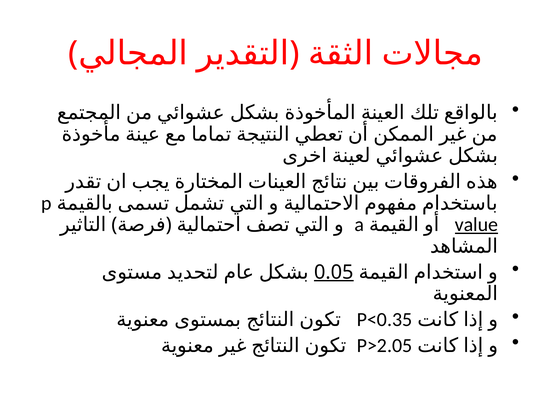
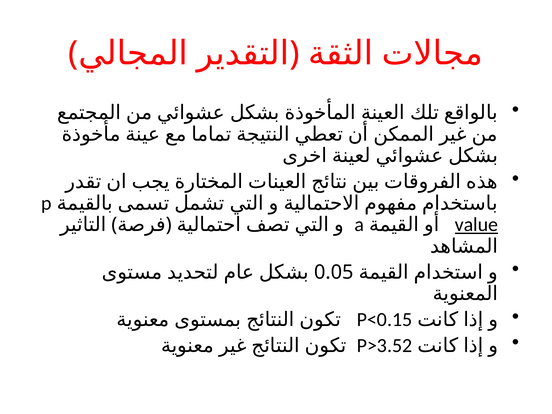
0.05 underline: present -> none
P˂0.35: P˂0.35 -> P˂0.15
P˃2.05: P˃2.05 -> P˃3.52
